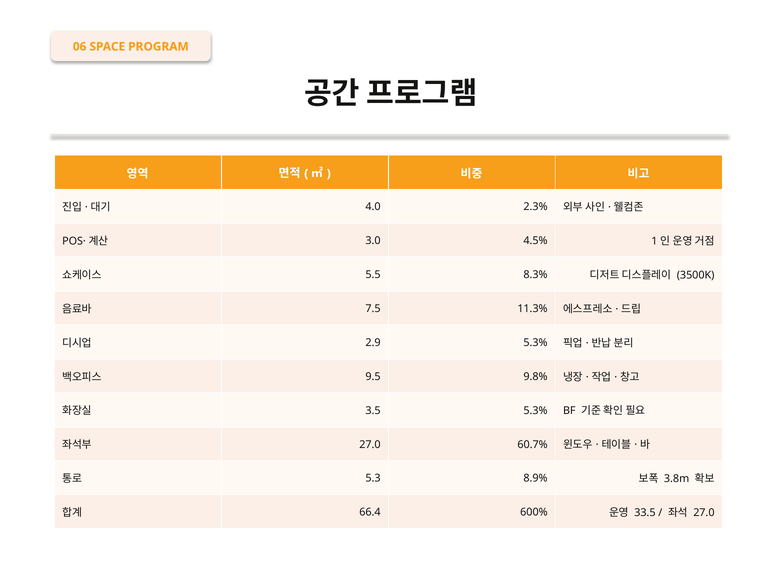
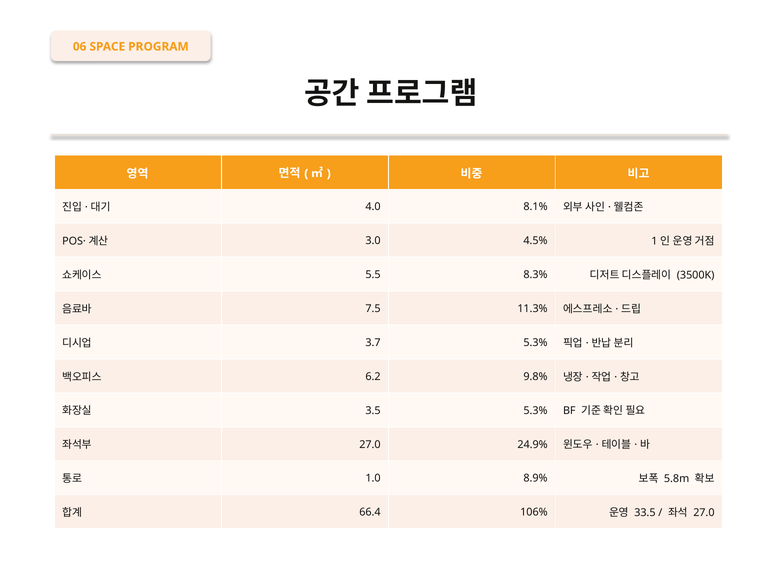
2.3%: 2.3% -> 8.1%
2.9: 2.9 -> 3.7
9.5: 9.5 -> 6.2
60.7%: 60.7% -> 24.9%
5.3: 5.3 -> 1.0
3.8m: 3.8m -> 5.8m
600%: 600% -> 106%
